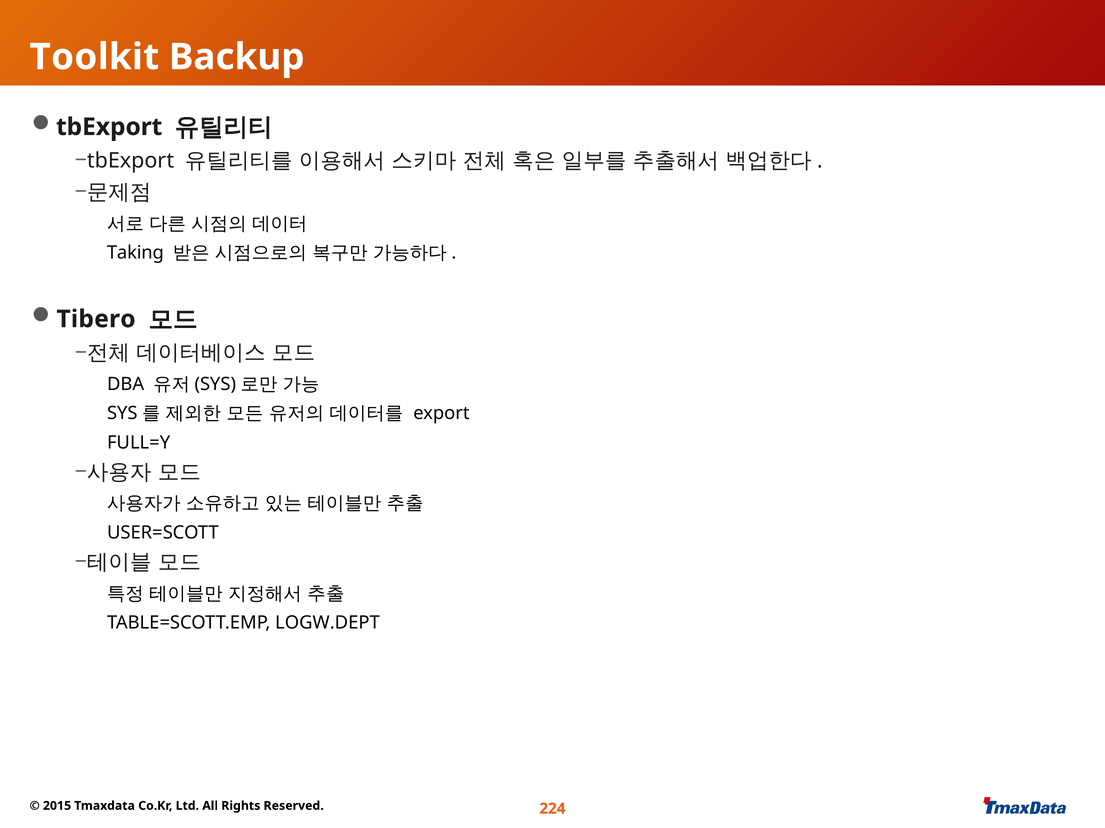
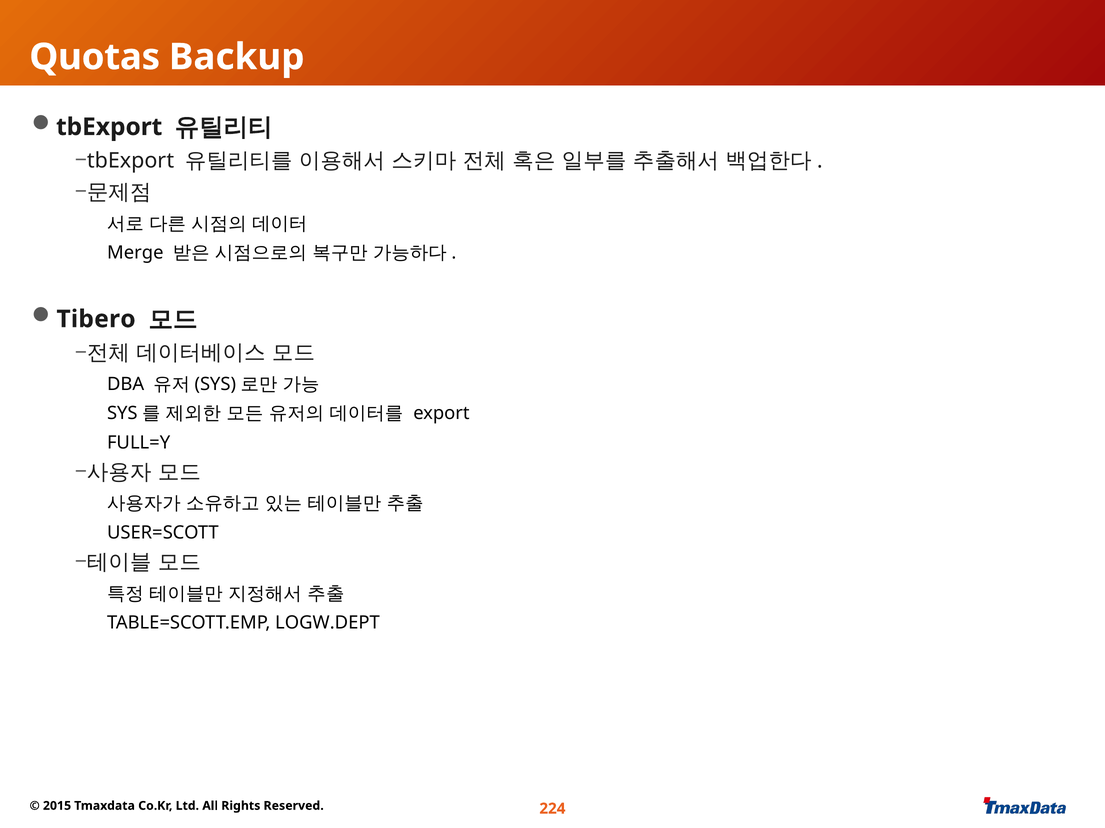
Toolkit: Toolkit -> Quotas
Taking: Taking -> Merge
